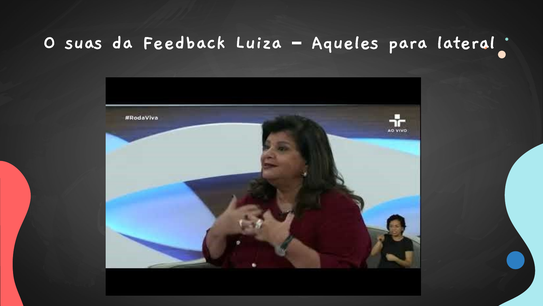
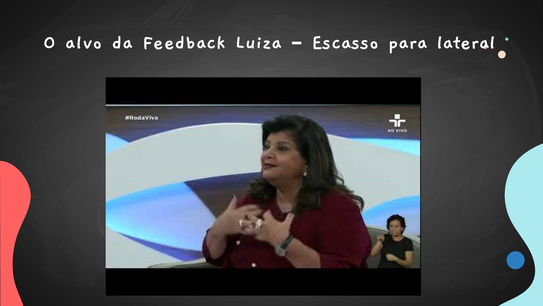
suas: suas -> alvo
Aqueles: Aqueles -> Escasso
